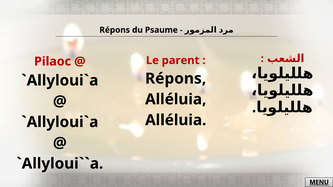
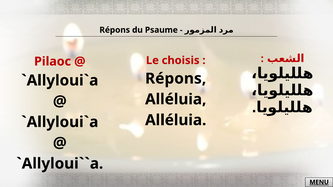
parent: parent -> choisis
